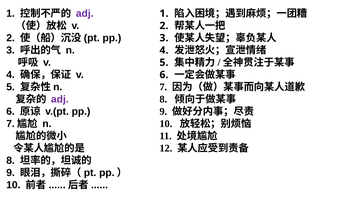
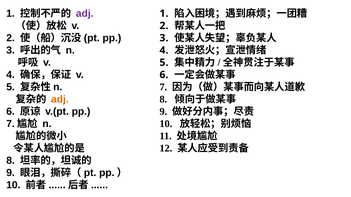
adj at (60, 99) colour: purple -> orange
